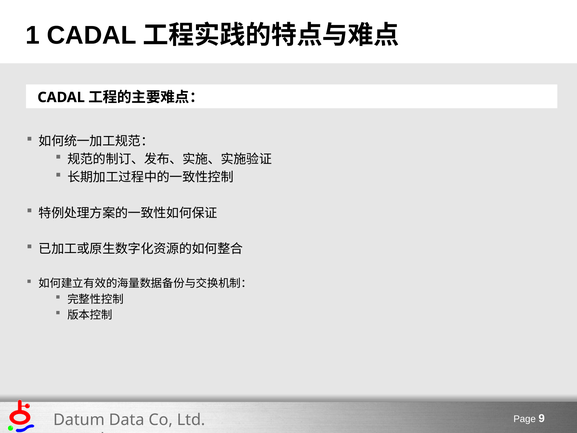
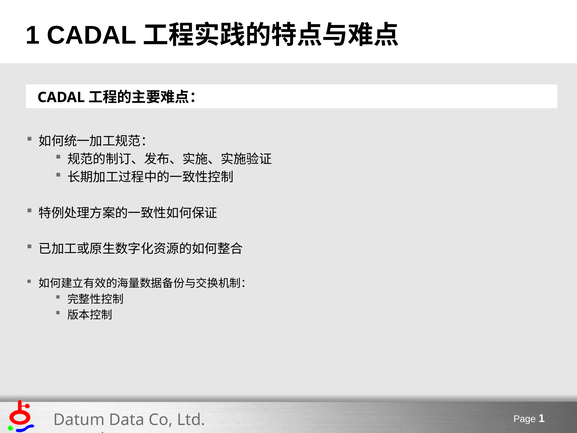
Page 9: 9 -> 1
